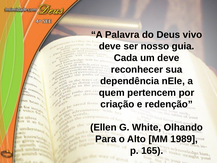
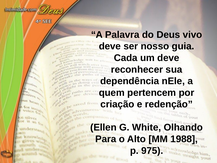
1989: 1989 -> 1988
165: 165 -> 975
